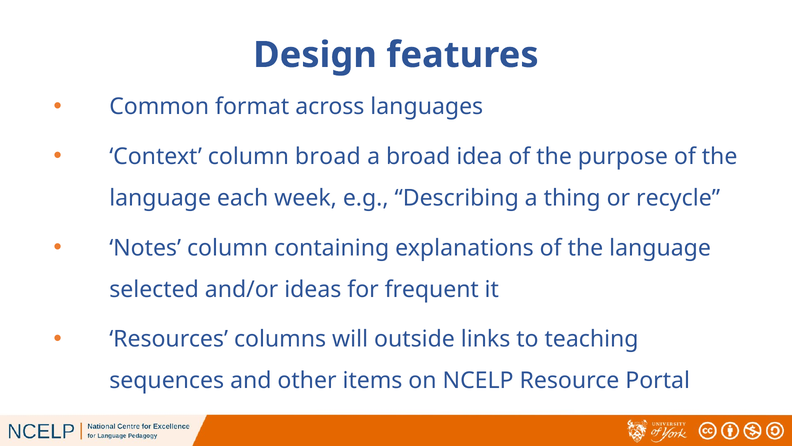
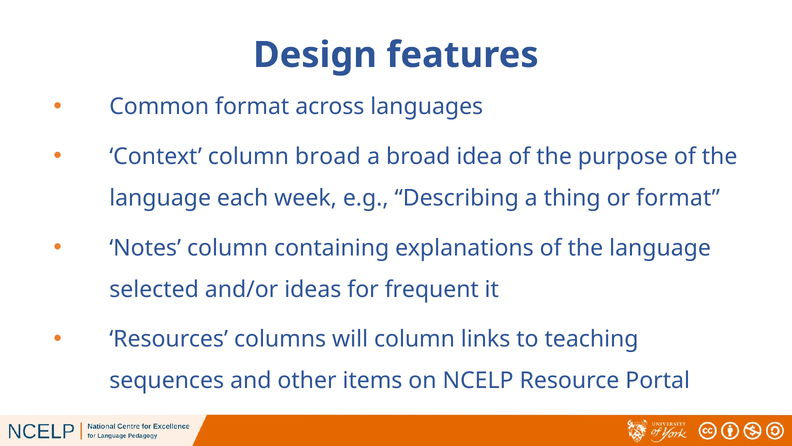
or recycle: recycle -> format
will outside: outside -> column
